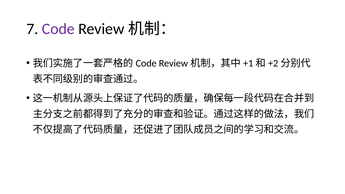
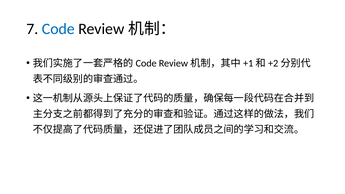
Code colour: purple -> blue
